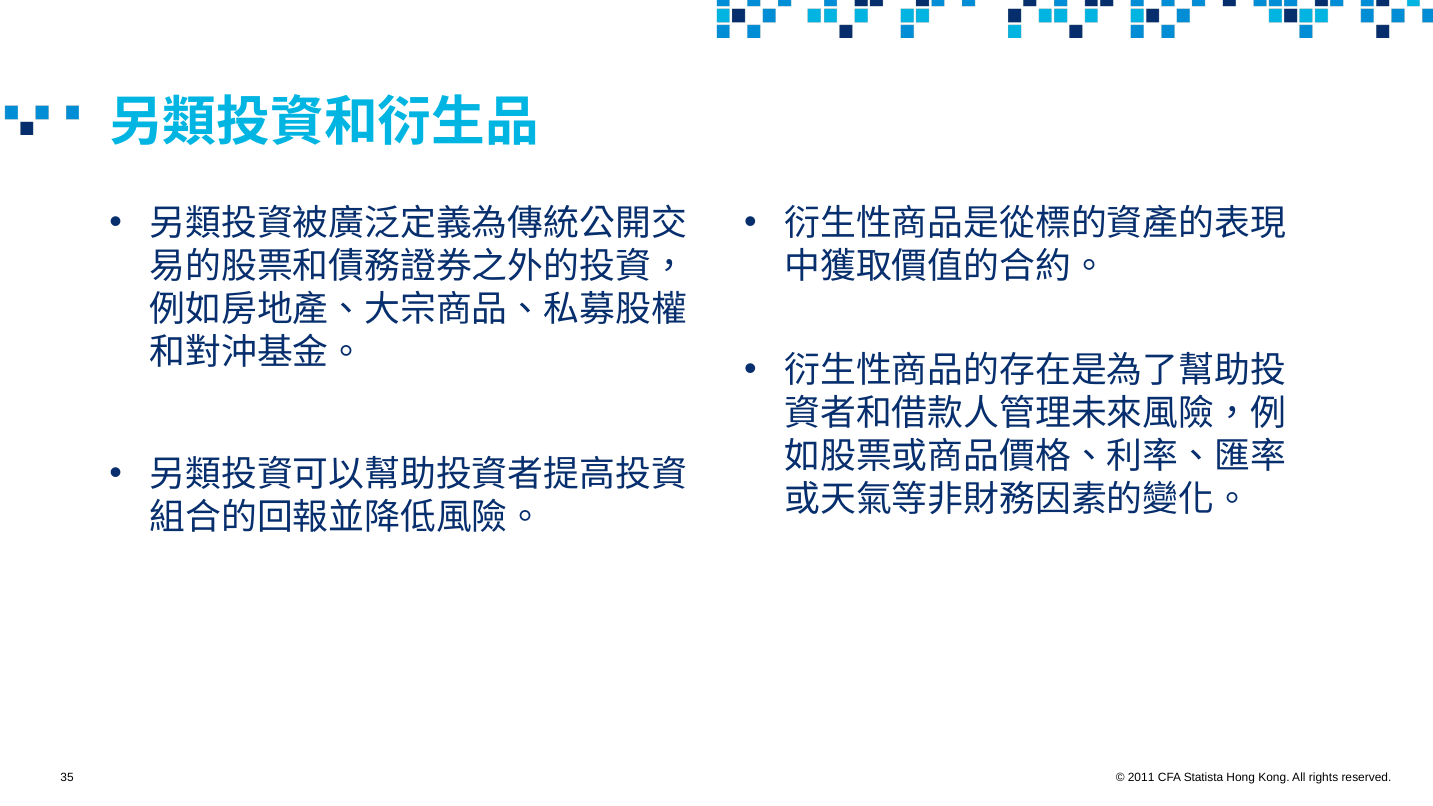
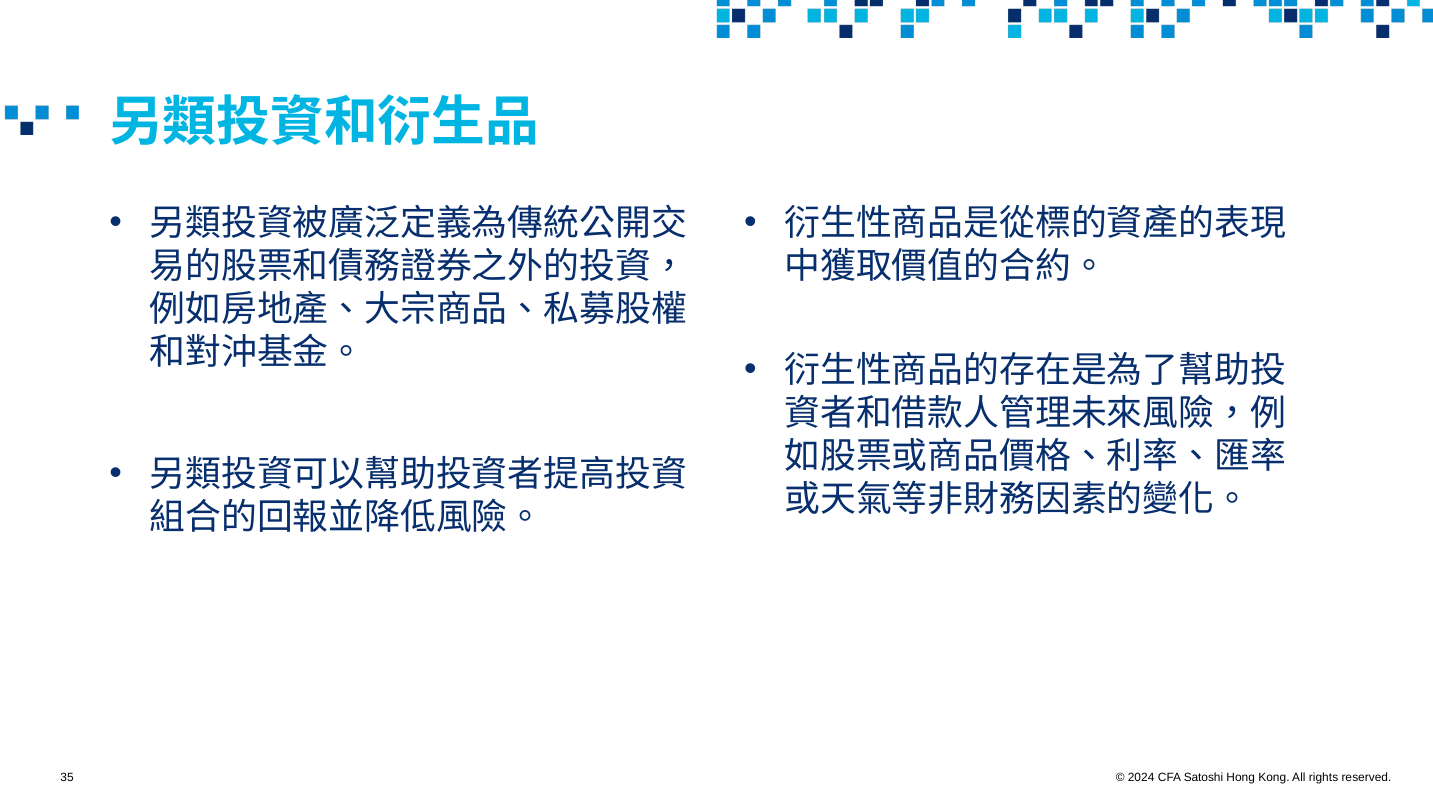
2011: 2011 -> 2024
Statista: Statista -> Satoshi
